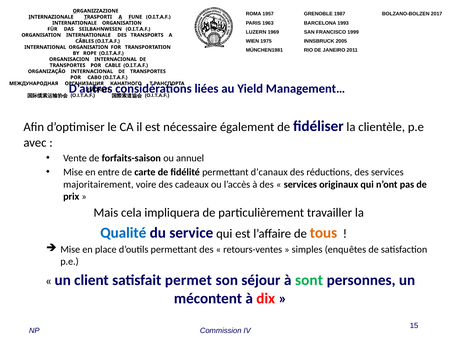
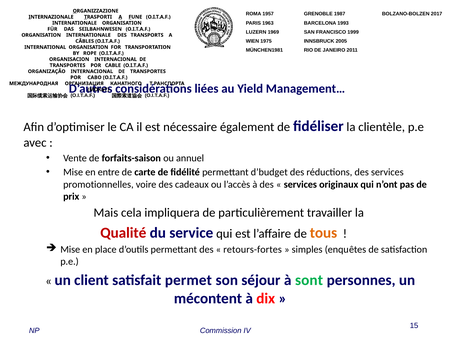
d’canaux: d’canaux -> d’budget
majoritairement: majoritairement -> promotionnelles
Qualité colour: blue -> red
retours-ventes: retours-ventes -> retours-fortes
